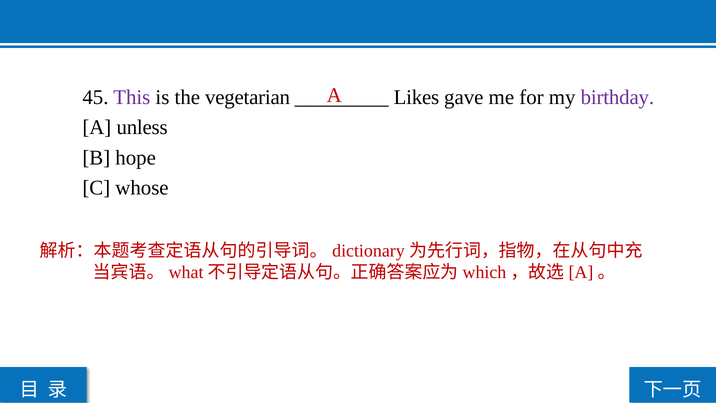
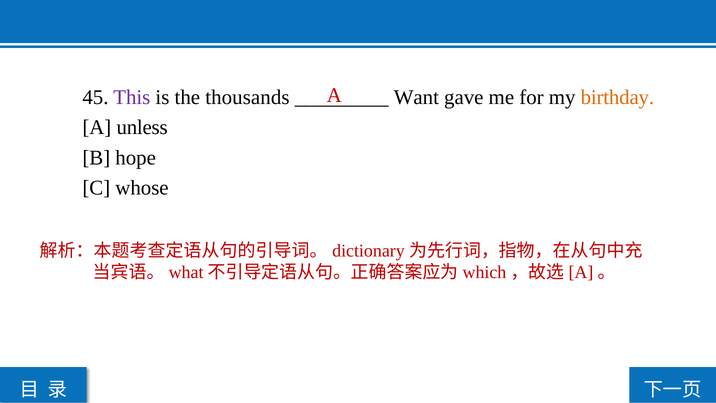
vegetarian: vegetarian -> thousands
Likes: Likes -> Want
birthday colour: purple -> orange
